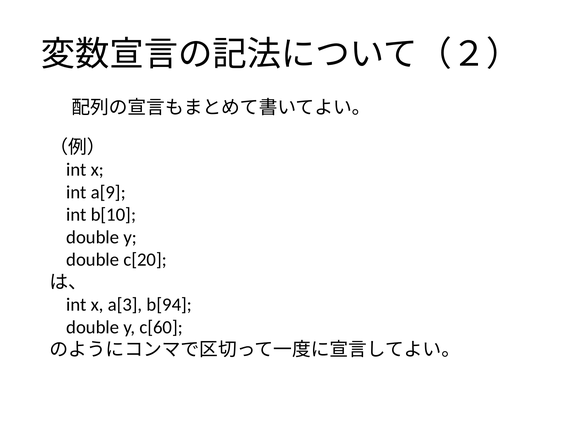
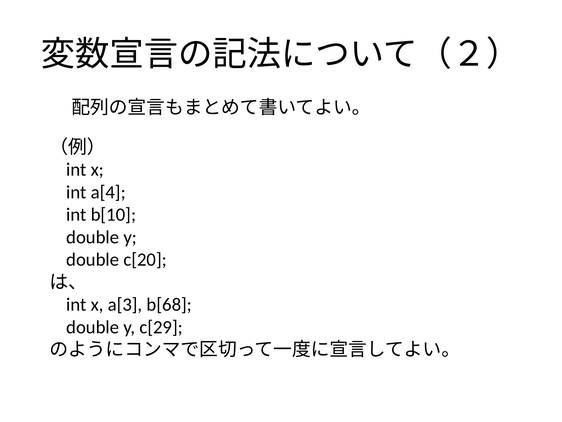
a[9: a[9 -> a[4
b[94: b[94 -> b[68
c[60: c[60 -> c[29
